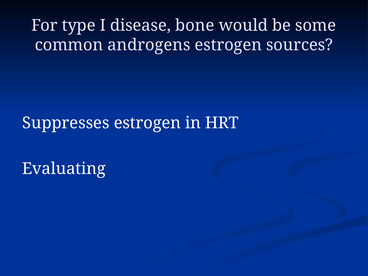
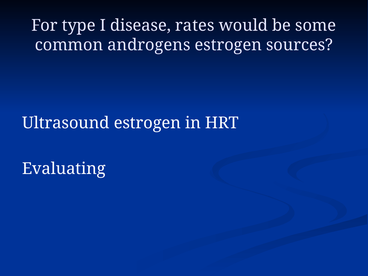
bone: bone -> rates
Suppresses: Suppresses -> Ultrasound
